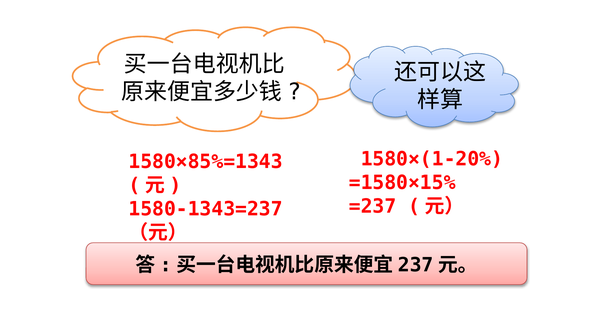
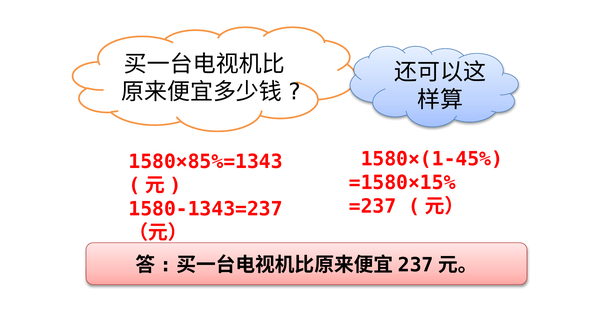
1580×(1-20%: 1580×(1-20% -> 1580×(1-45%
